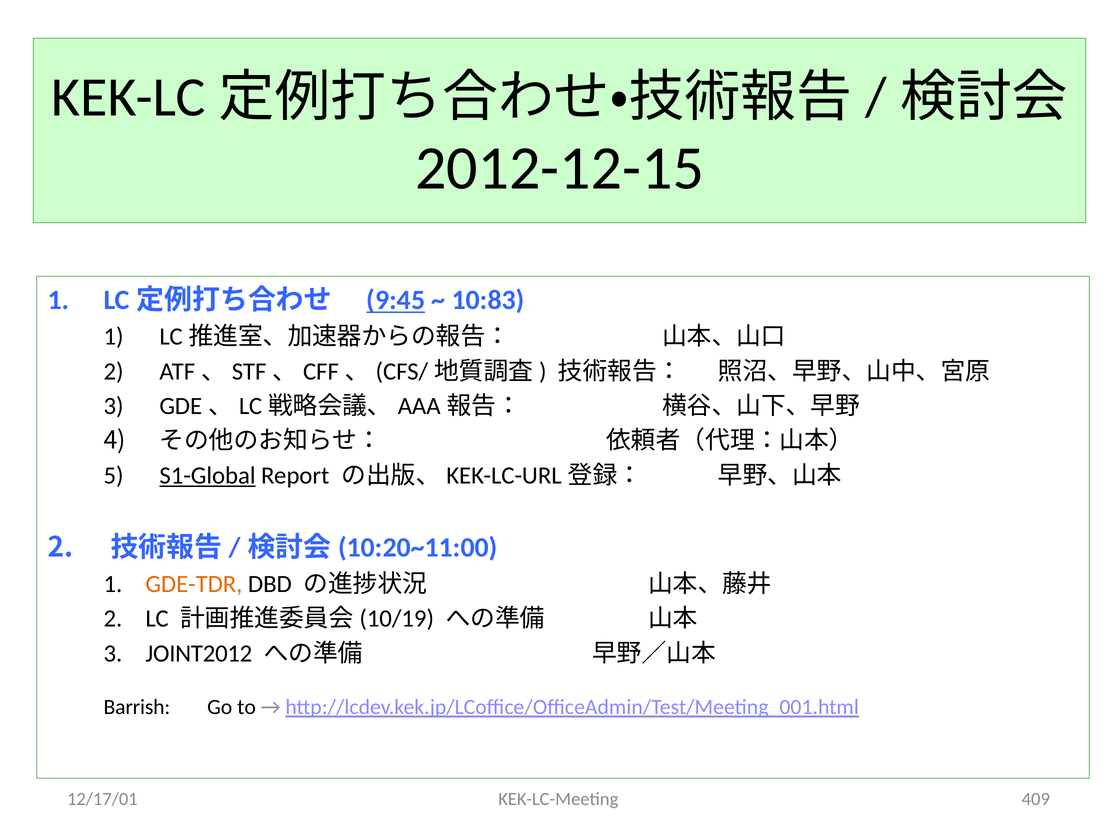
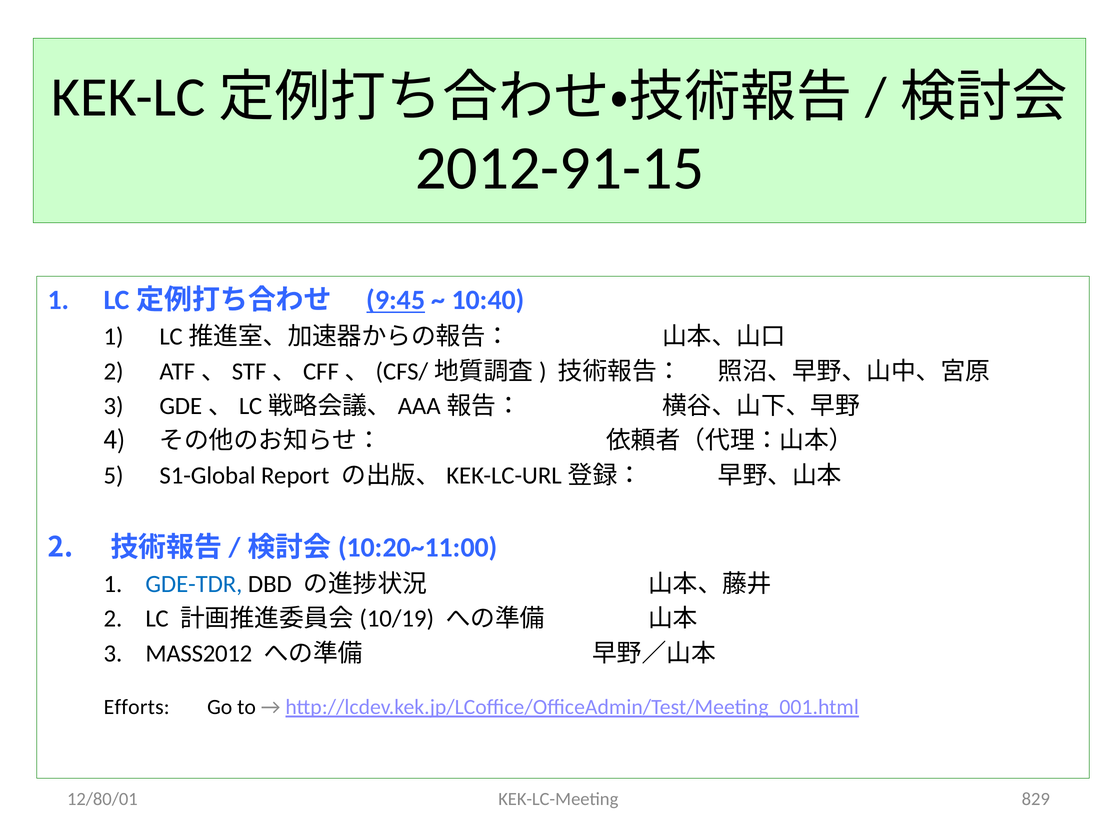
2012-12-15: 2012-12-15 -> 2012-91-15
10:83: 10:83 -> 10:40
S1-Global underline: present -> none
GDE-TDR colour: orange -> blue
JOINT2012: JOINT2012 -> MASS2012
Barrish: Barrish -> Efforts
12/17/01: 12/17/01 -> 12/80/01
409: 409 -> 829
